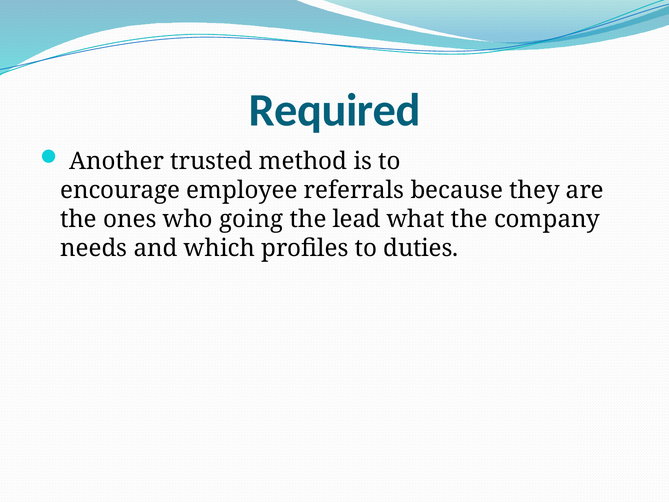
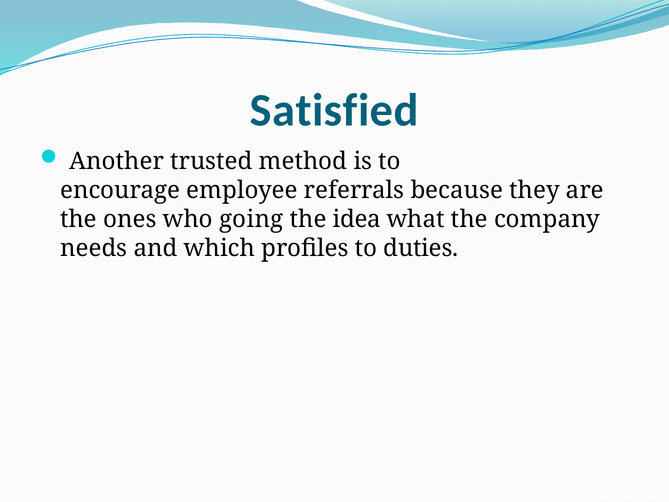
Required: Required -> Satisfied
lead: lead -> idea
